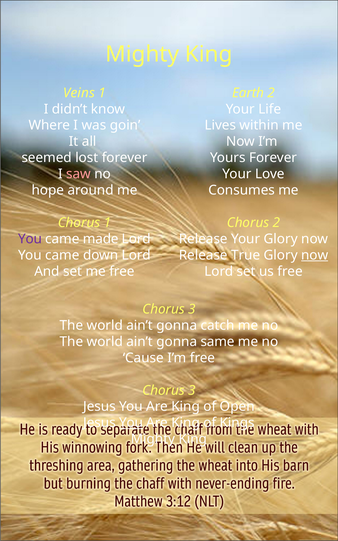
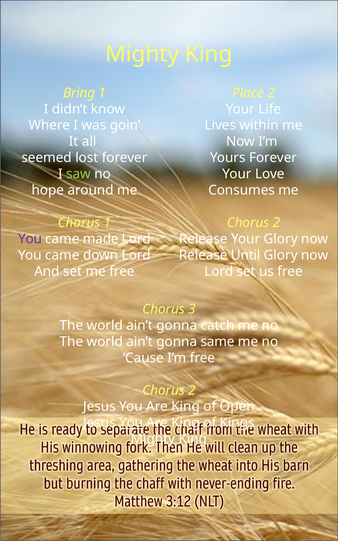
Veins: Veins -> Bring
Earth: Earth -> Place
saw colour: pink -> light green
True: True -> Until
now at (315, 255) underline: present -> none
3 at (192, 390): 3 -> 2
